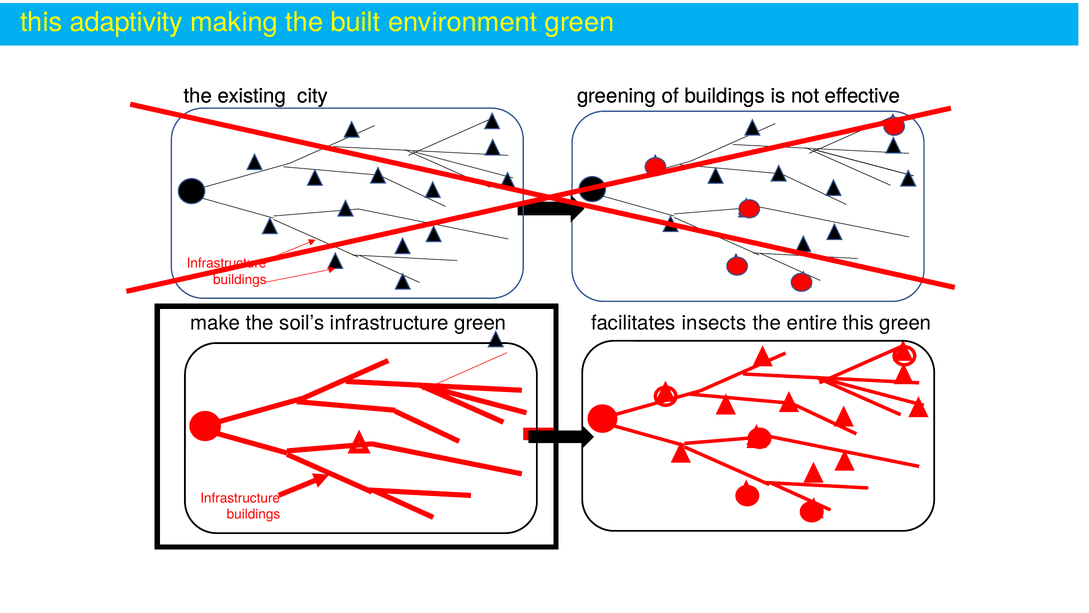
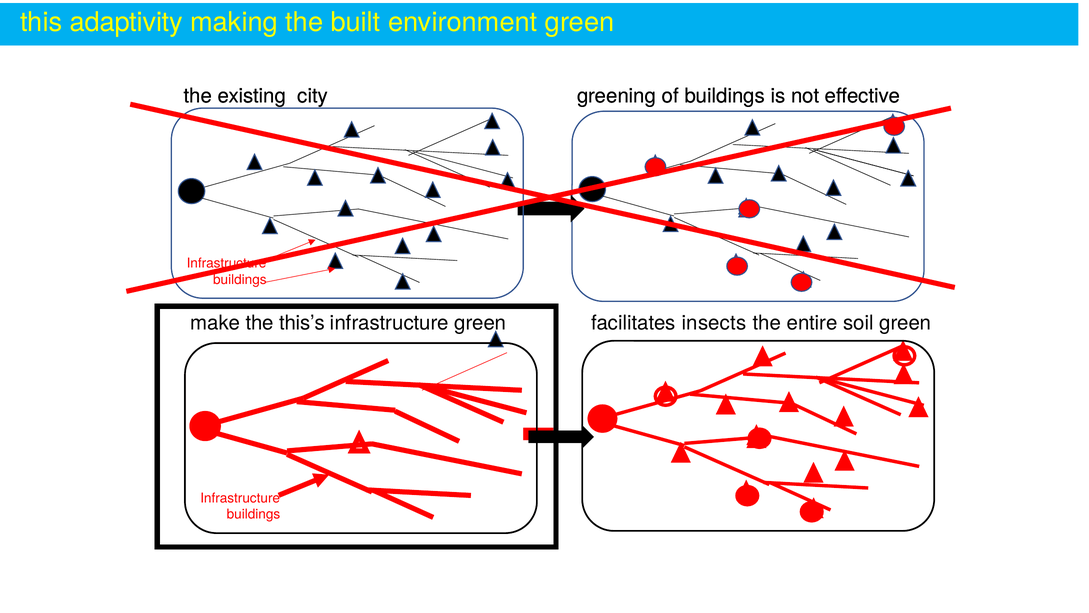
soil’s: soil’s -> this’s
entire this: this -> soil
